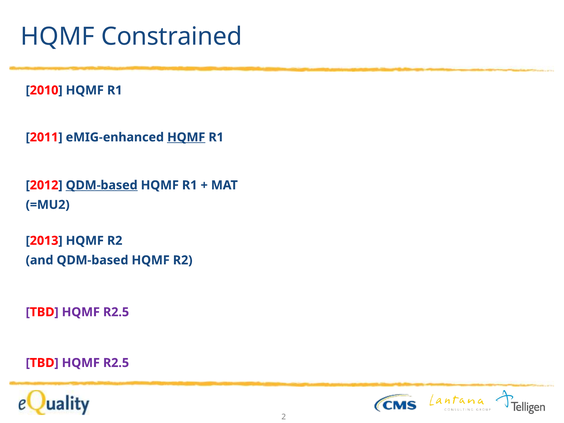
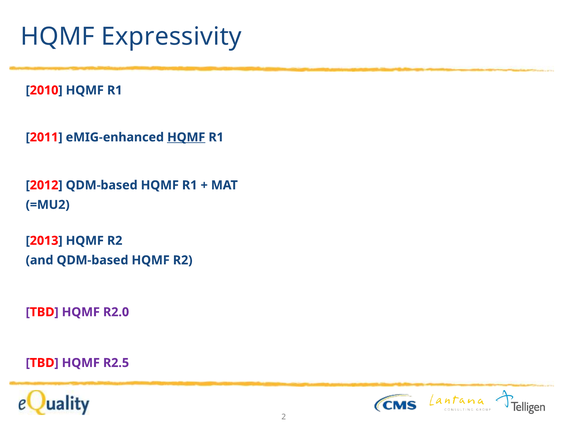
Constrained: Constrained -> Expressivity
QDM-based at (102, 185) underline: present -> none
R2.5 at (116, 312): R2.5 -> R2.0
